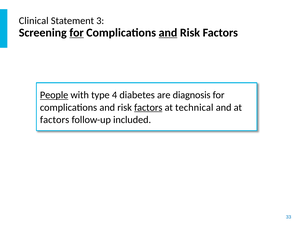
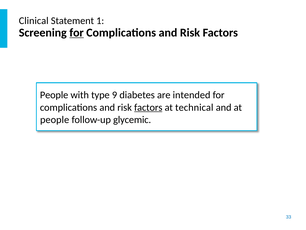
3: 3 -> 1
and at (168, 33) underline: present -> none
People at (54, 95) underline: present -> none
4: 4 -> 9
diagnosis: diagnosis -> intended
factors at (55, 119): factors -> people
included: included -> glycemic
